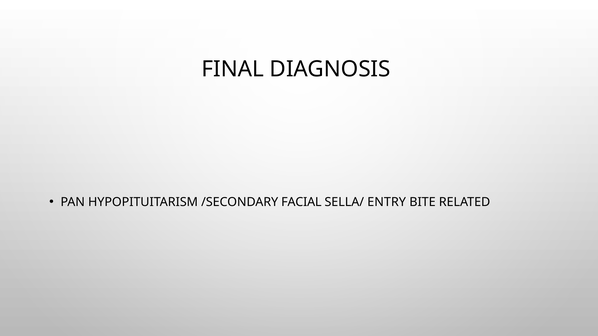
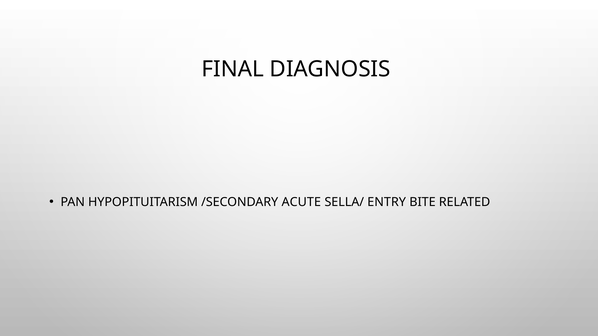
FACIAL: FACIAL -> ACUTE
